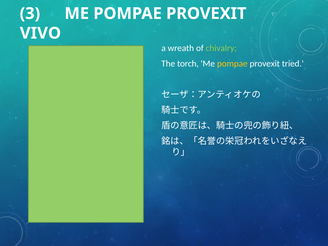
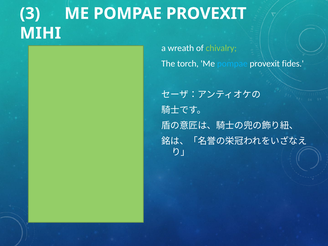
VIVO: VIVO -> MIHI
pompae at (232, 64) colour: yellow -> light blue
tried: tried -> fides
